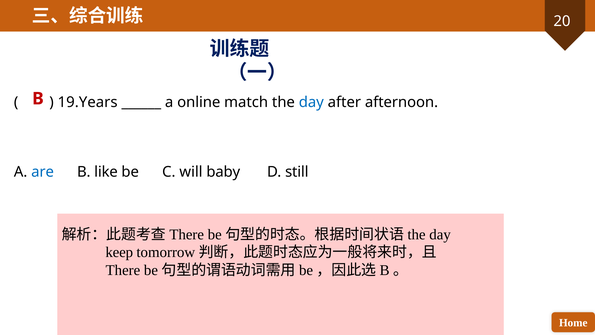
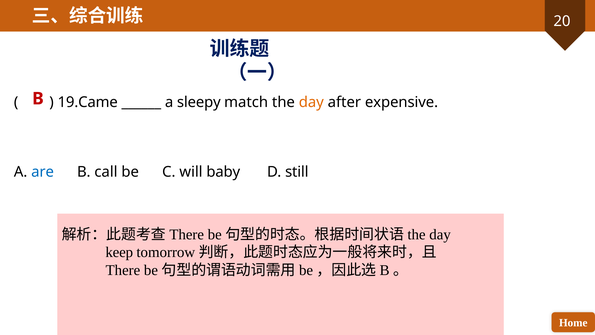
19.Years: 19.Years -> 19.Came
online: online -> sleepy
day at (311, 102) colour: blue -> orange
afternoon: afternoon -> expensive
like: like -> call
